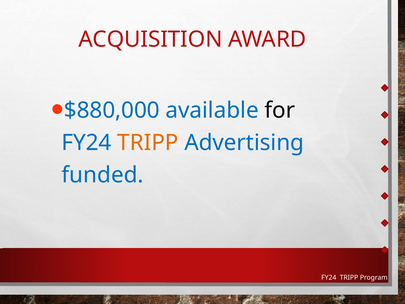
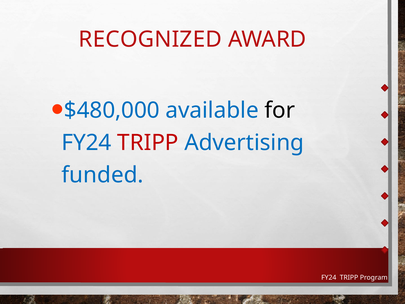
ACQUISITION: ACQUISITION -> RECOGNIZED
$880,000: $880,000 -> $480,000
TRIPP at (148, 143) colour: orange -> red
